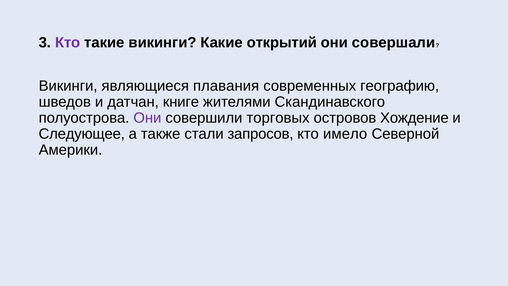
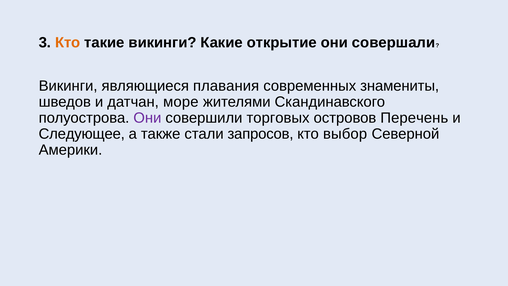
Кто at (68, 43) colour: purple -> orange
открытий: открытий -> открытие
географию: географию -> знамениты
книге: книге -> море
Хождение: Хождение -> Перечень
имело: имело -> выбор
